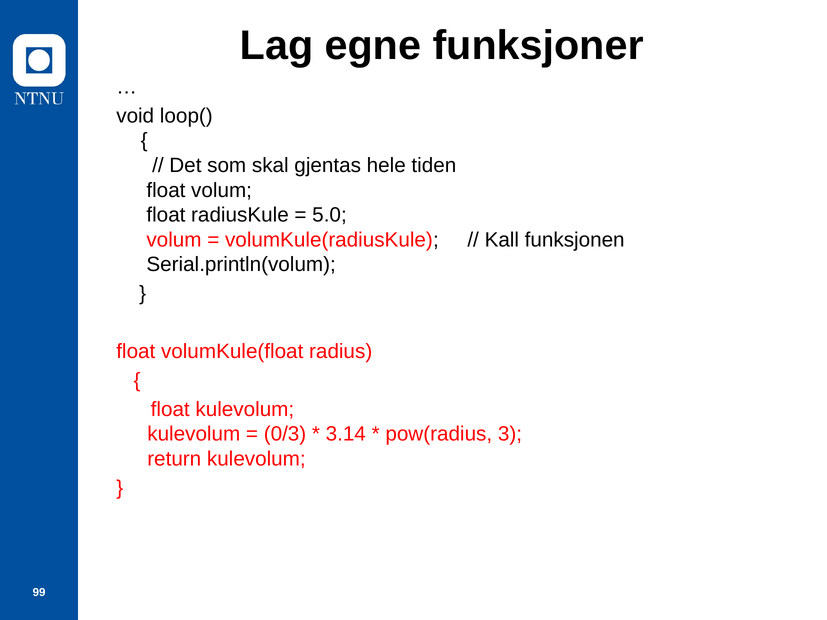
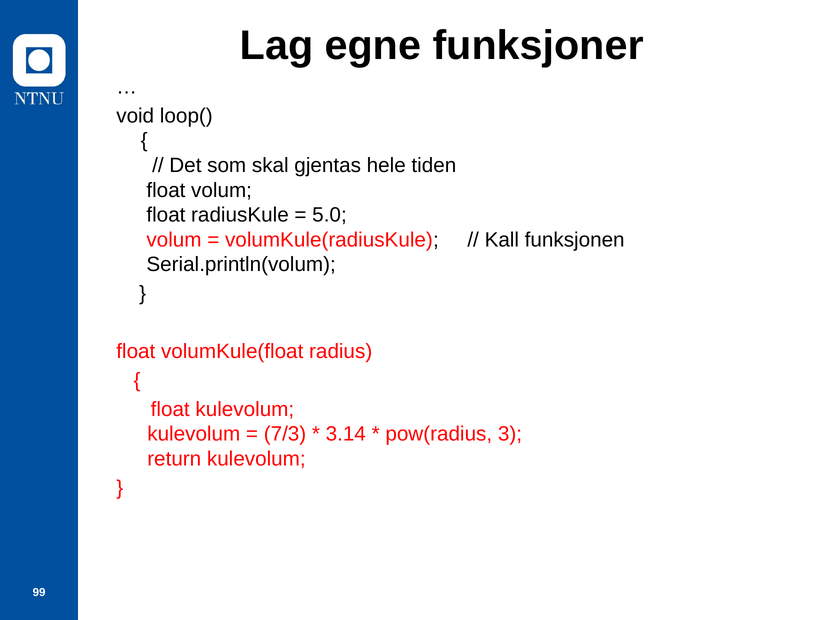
0/3: 0/3 -> 7/3
